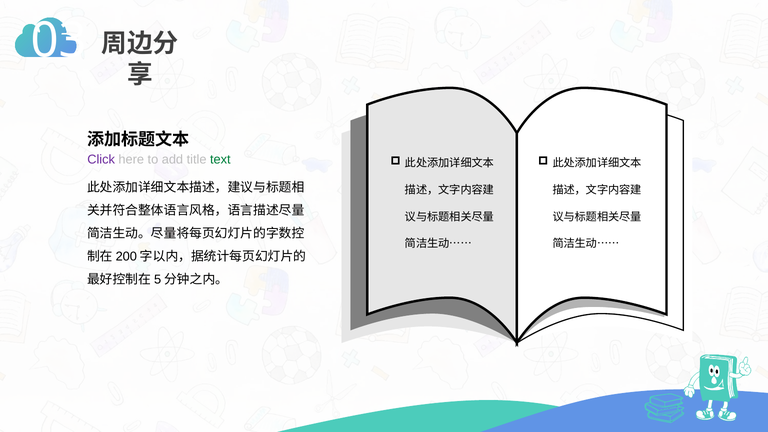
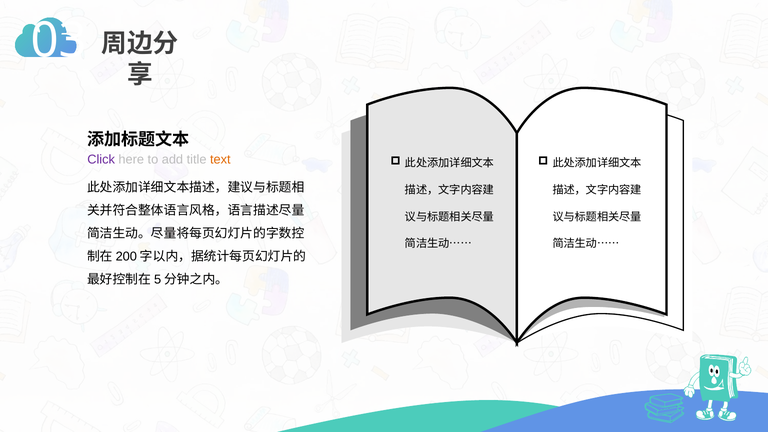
text colour: green -> orange
